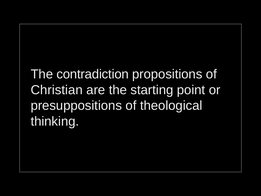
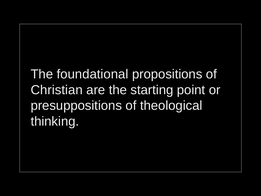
contradiction: contradiction -> foundational
